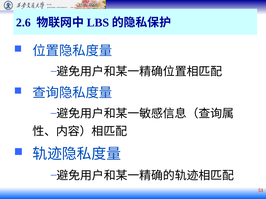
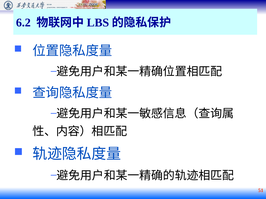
2.6: 2.6 -> 6.2
